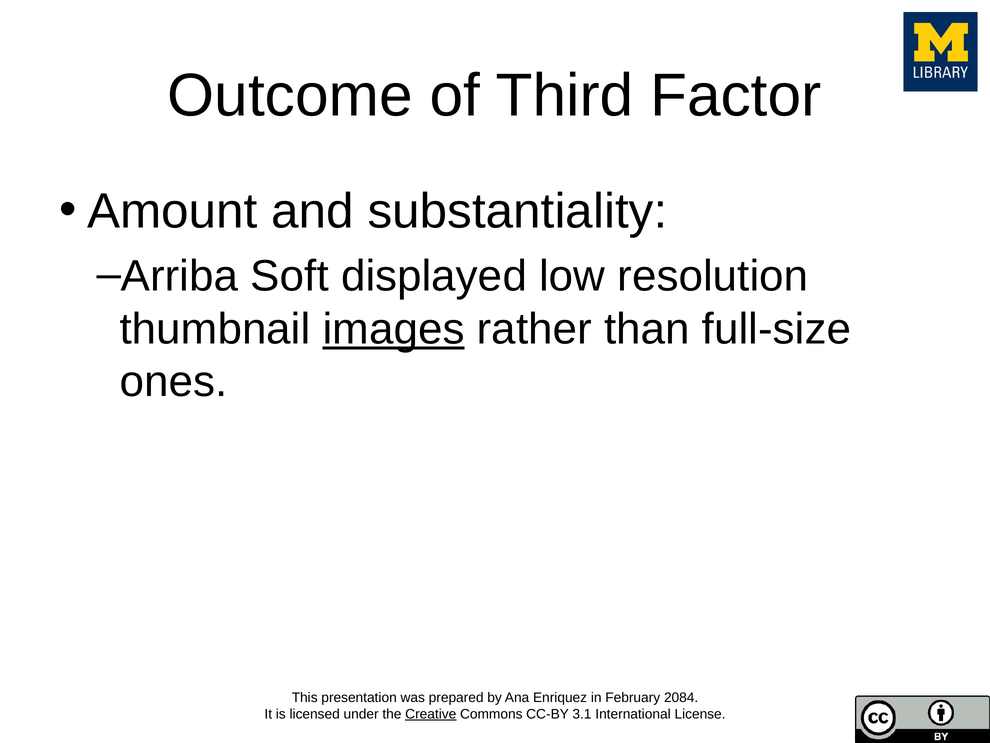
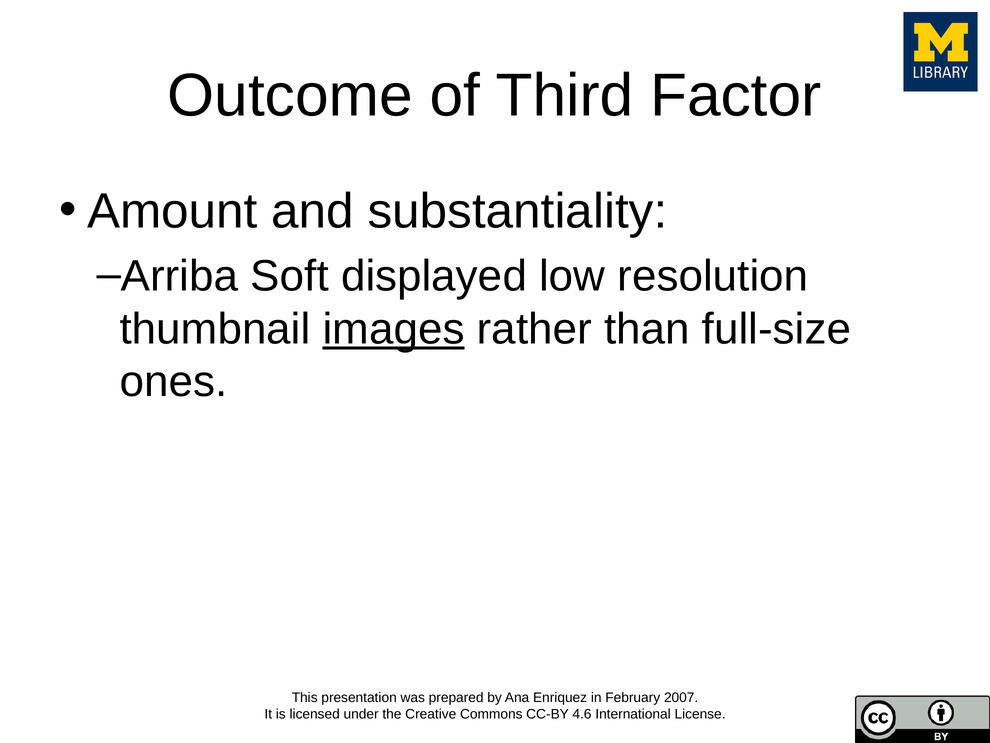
2084: 2084 -> 2007
Creative underline: present -> none
3.1: 3.1 -> 4.6
